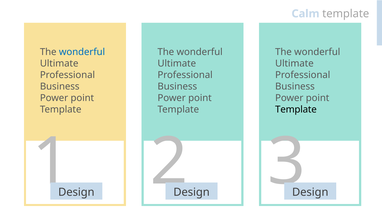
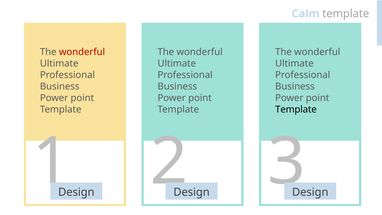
wonderful at (82, 52) colour: blue -> red
